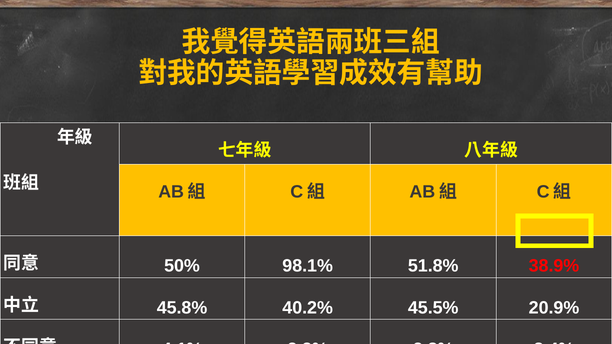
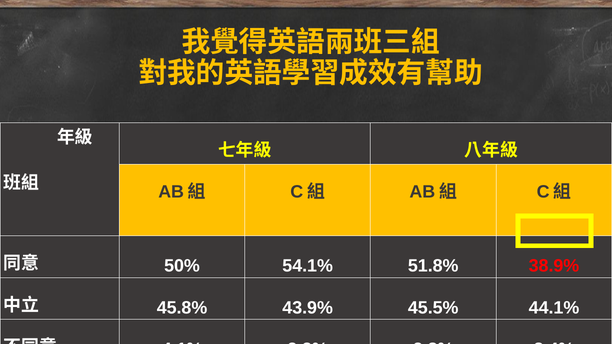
98.1%: 98.1% -> 54.1%
40.2%: 40.2% -> 43.9%
20.9%: 20.9% -> 44.1%
